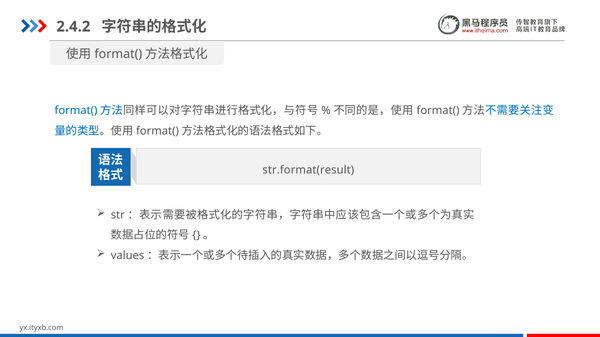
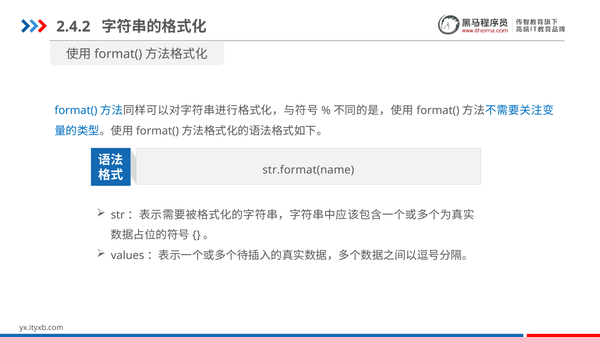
str.format(result: str.format(result -> str.format(name
